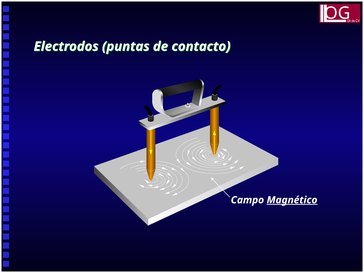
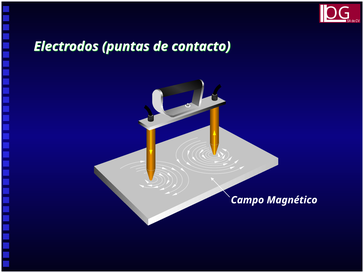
Magnético underline: present -> none
